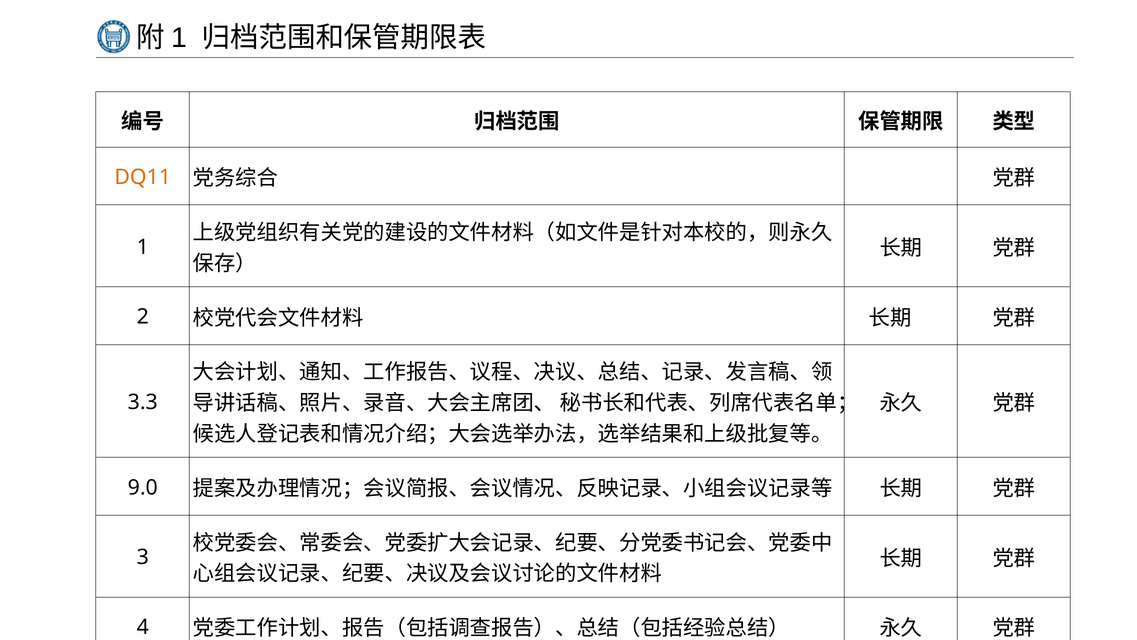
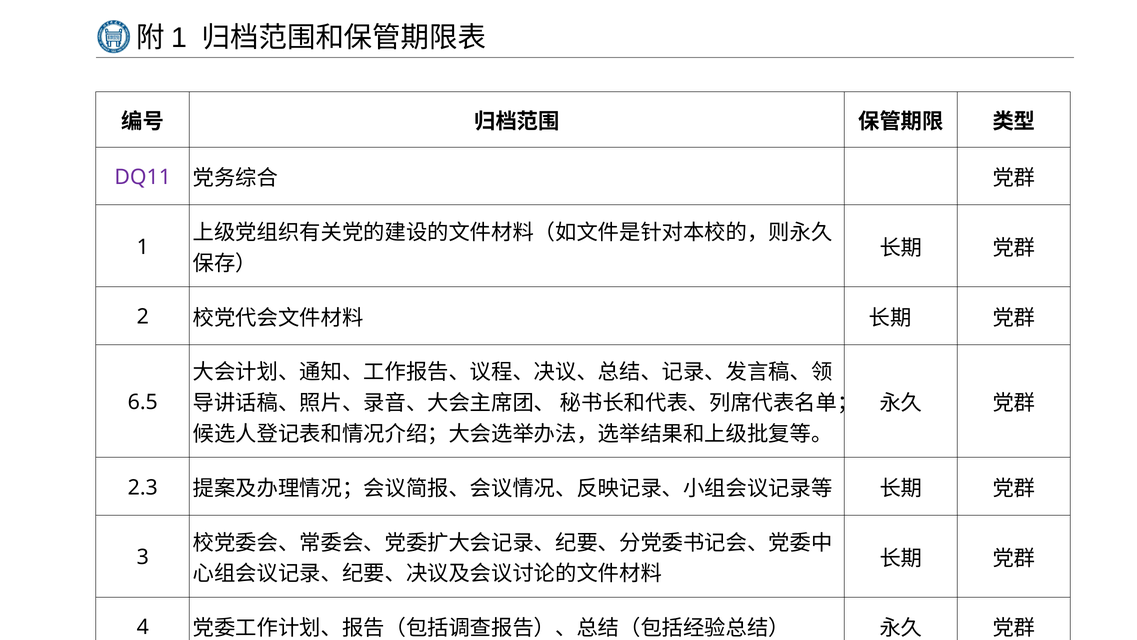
DQ11 colour: orange -> purple
3.3: 3.3 -> 6.5
9.0: 9.0 -> 2.3
